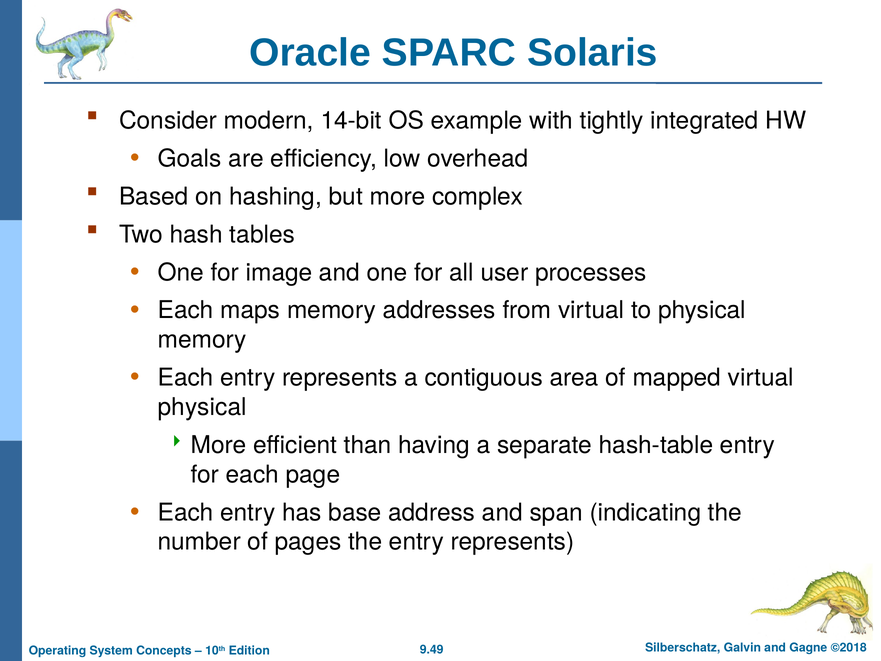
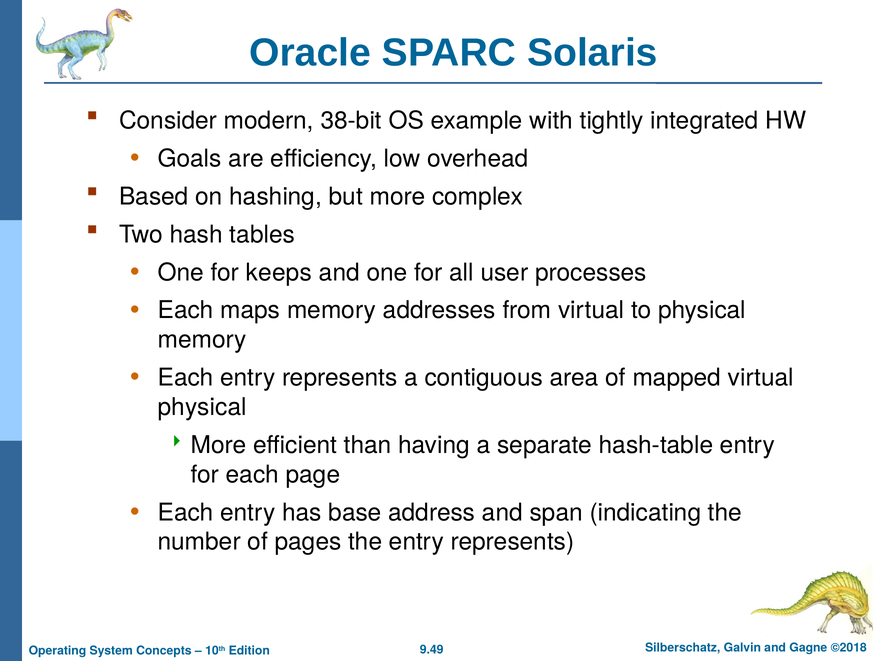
14-bit: 14-bit -> 38-bit
image: image -> keeps
